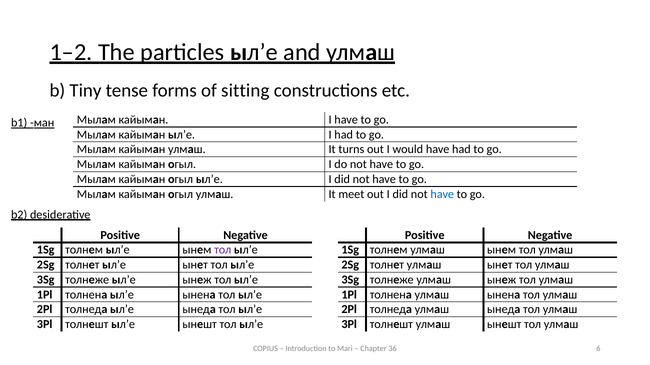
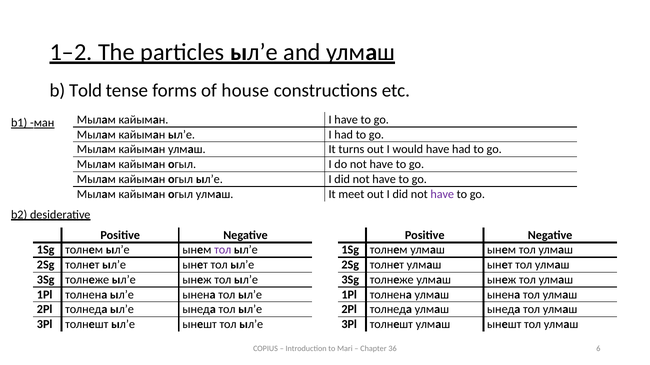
Tiny: Tiny -> Told
sitting: sitting -> house
have at (442, 194) colour: blue -> purple
